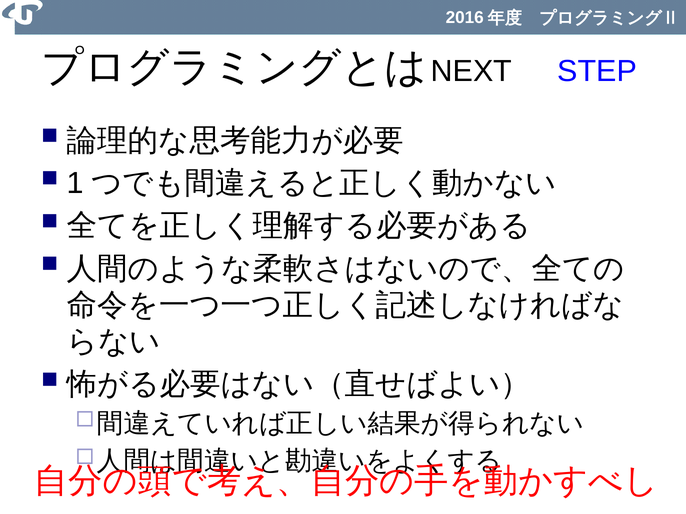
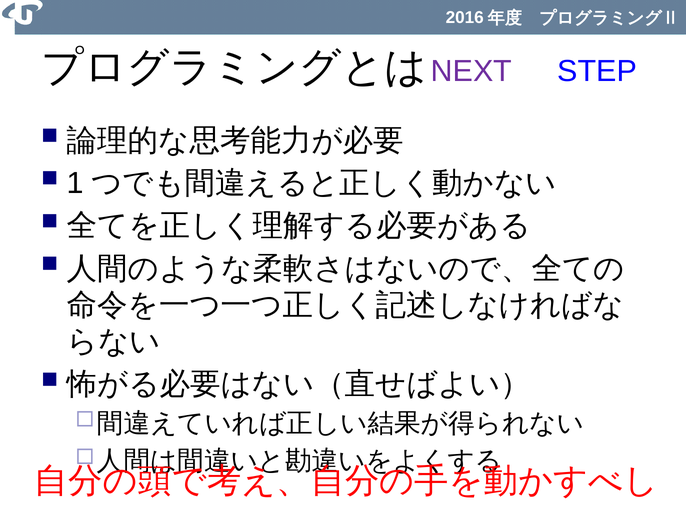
NEXT colour: black -> purple
